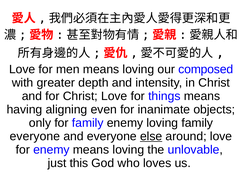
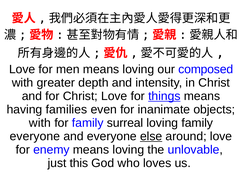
things underline: none -> present
aligning: aligning -> families
only at (40, 123): only -> with
family enemy: enemy -> surreal
